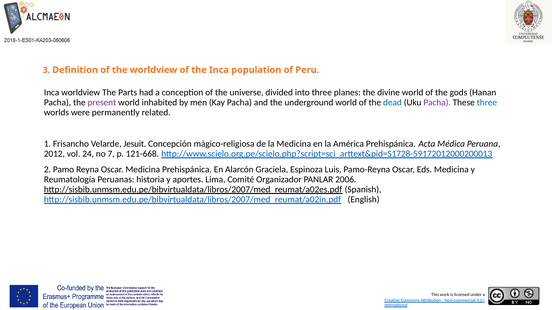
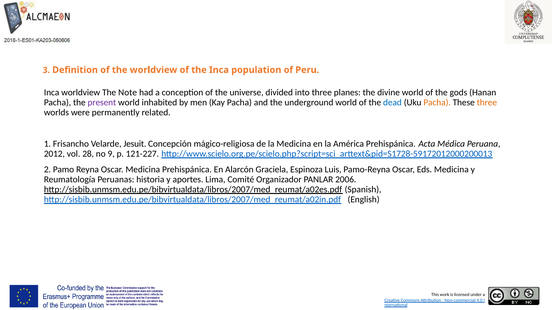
Parts: Parts -> Note
Pacha at (437, 103) colour: purple -> orange
three at (487, 103) colour: blue -> orange
24: 24 -> 28
7: 7 -> 9
121-668: 121-668 -> 121-227
